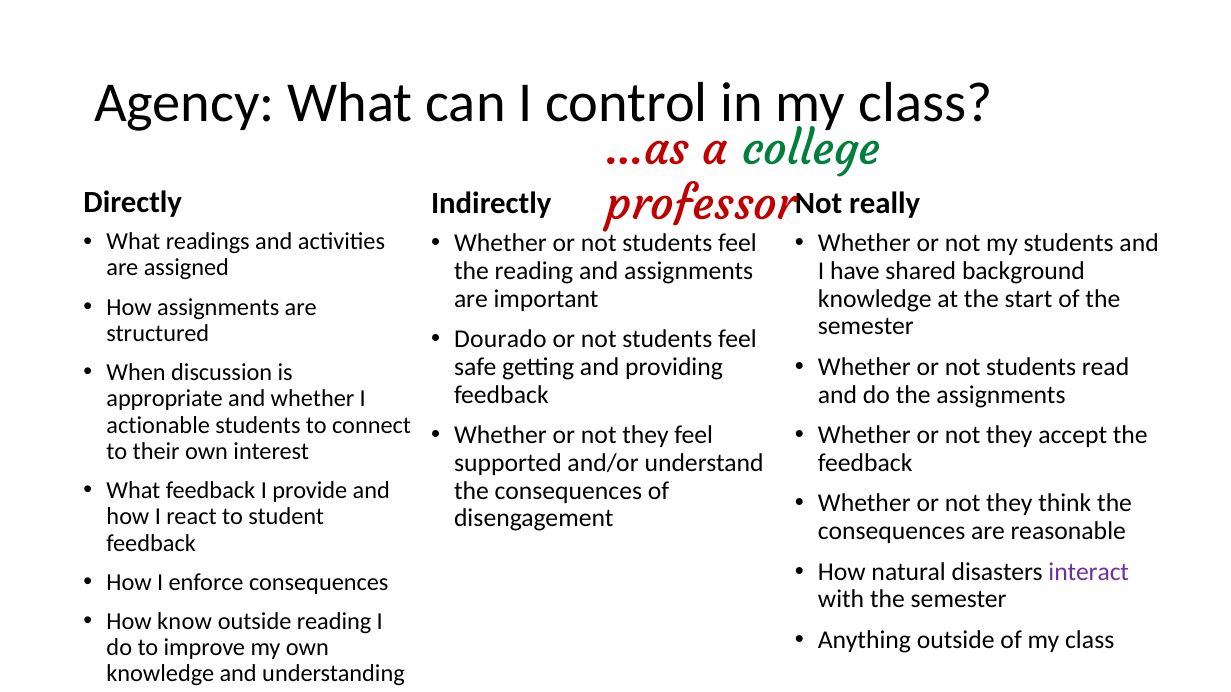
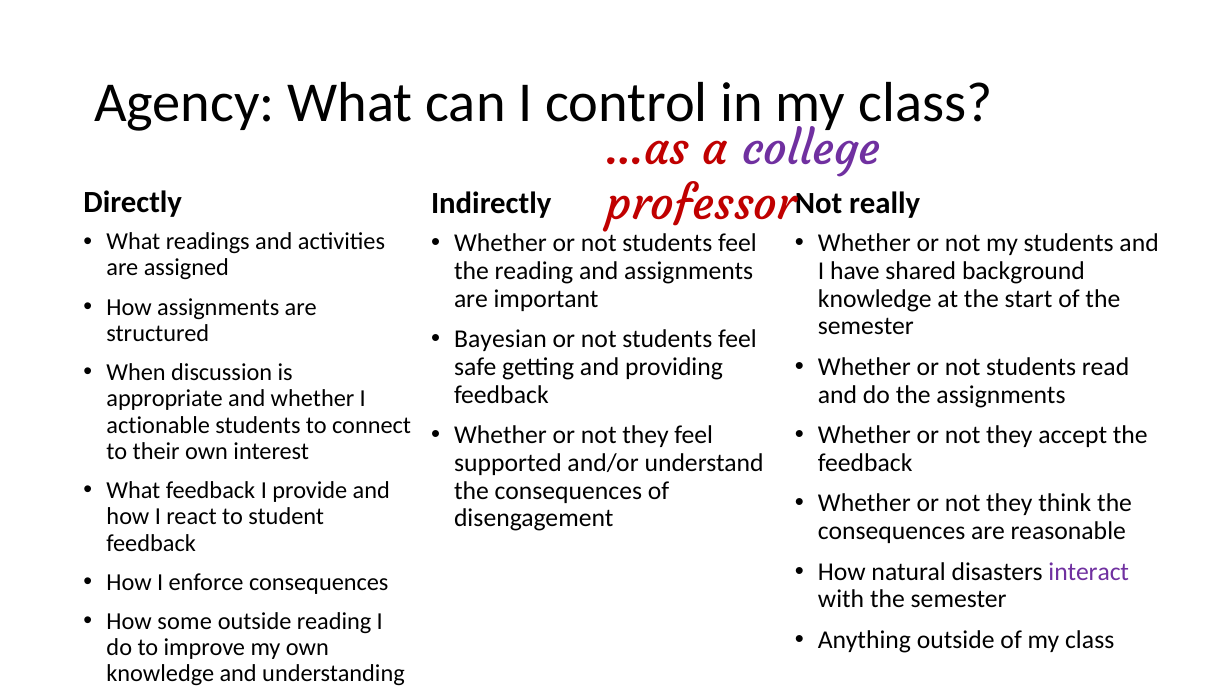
college colour: green -> purple
Dourado: Dourado -> Bayesian
know: know -> some
